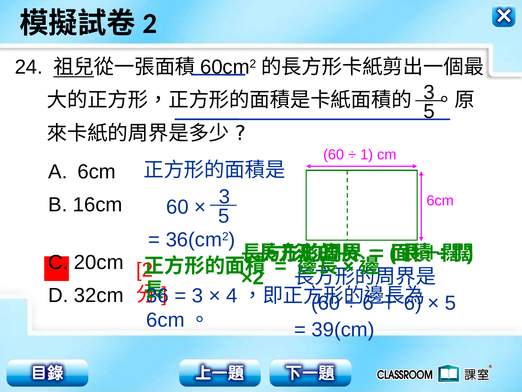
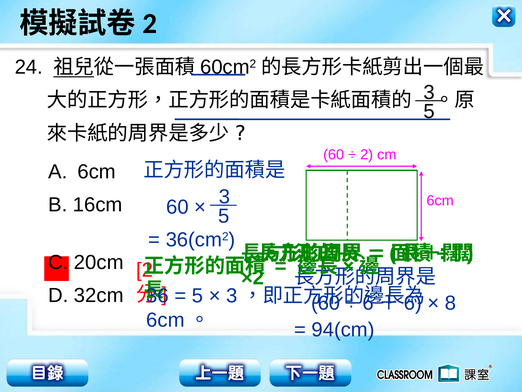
1 at (367, 155): 1 -> 2
3 at (197, 295): 3 -> 5
4 at (232, 295): 4 -> 3
5 at (451, 303): 5 -> 8
39(cm: 39(cm -> 94(cm
